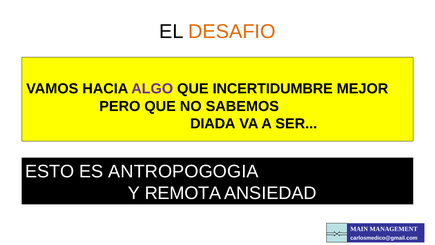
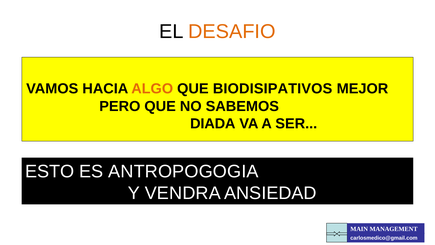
ALGO colour: purple -> orange
INCERTIDUMBRE: INCERTIDUMBRE -> BIODISIPATIVOS
REMOTA: REMOTA -> VENDRA
